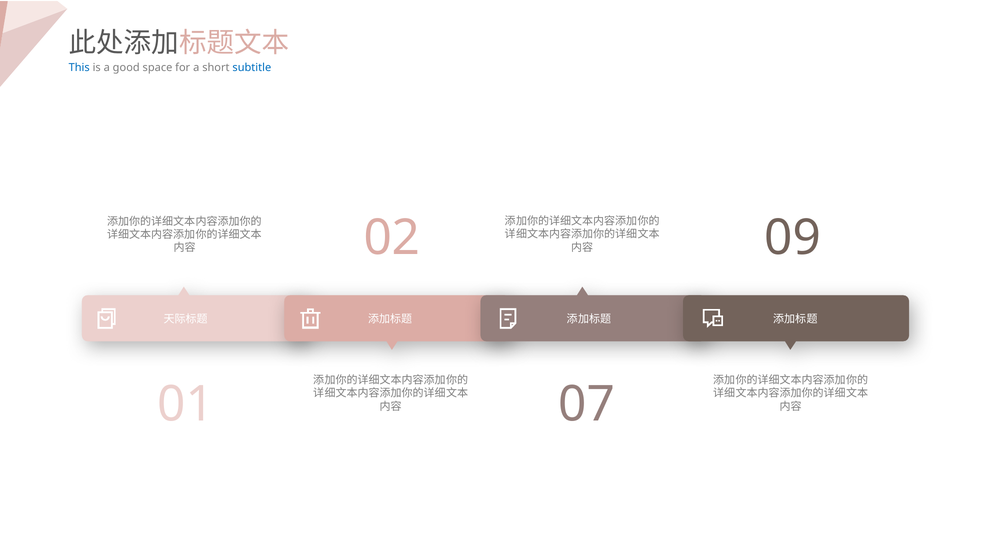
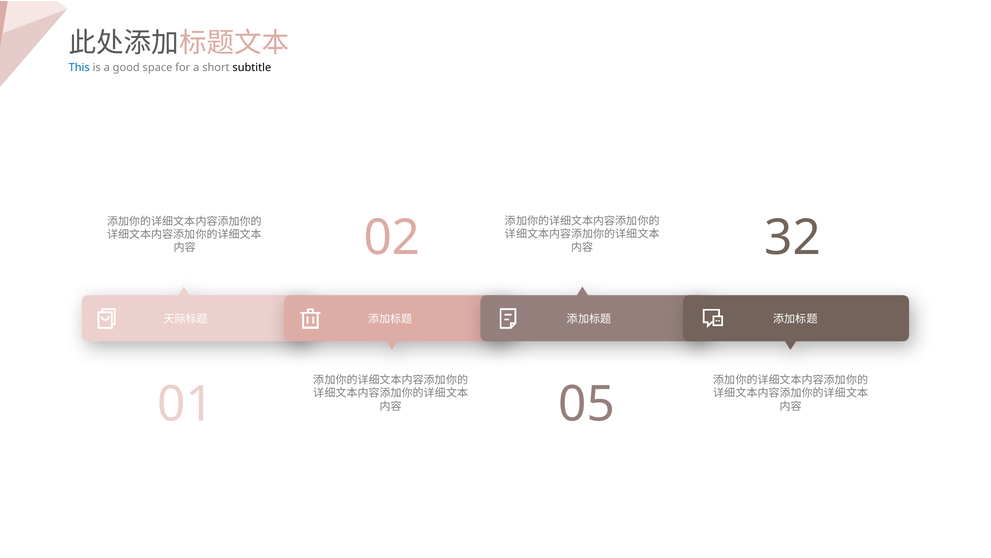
subtitle colour: blue -> black
09: 09 -> 32
07: 07 -> 05
